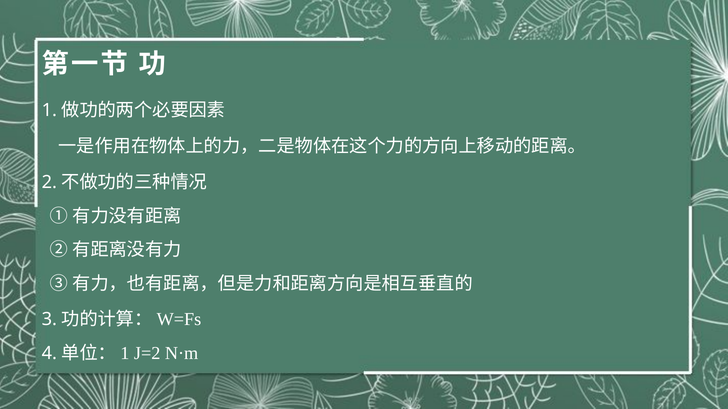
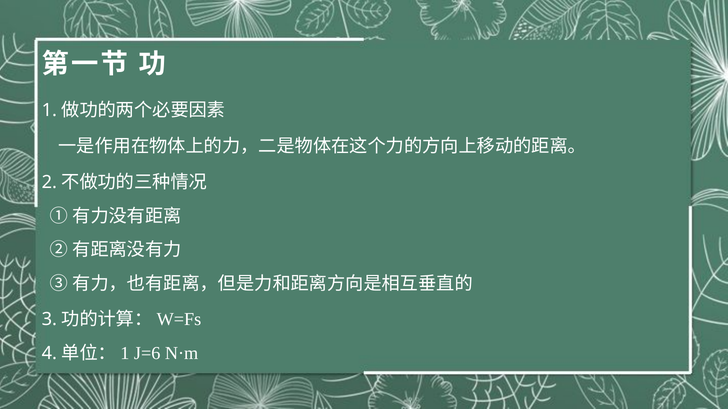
J=2: J=2 -> J=6
